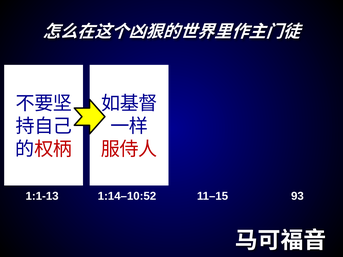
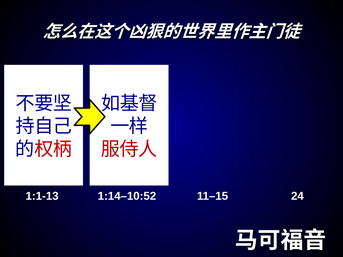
93: 93 -> 24
